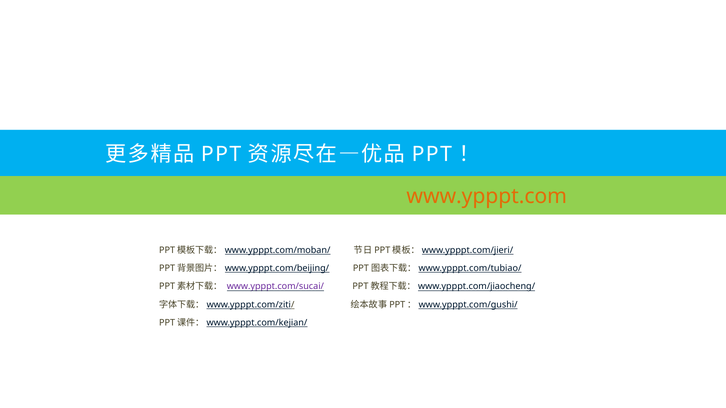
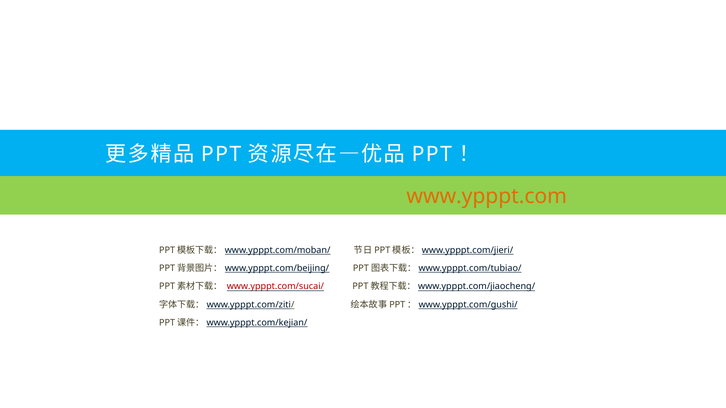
www.ypppt.com/sucai/ colour: purple -> red
